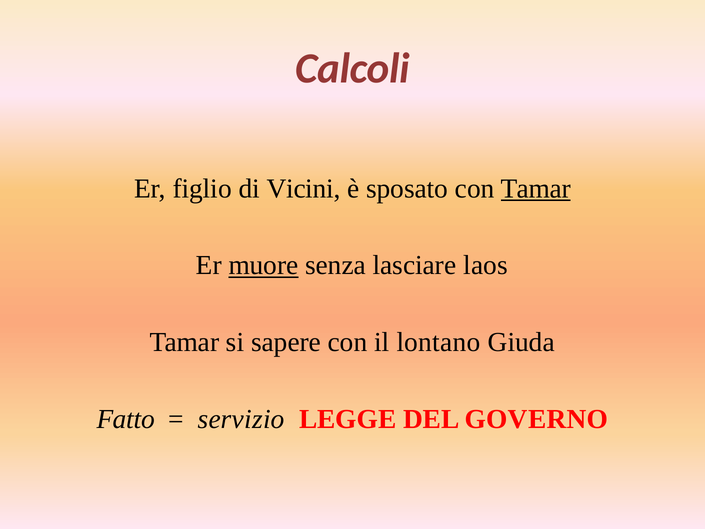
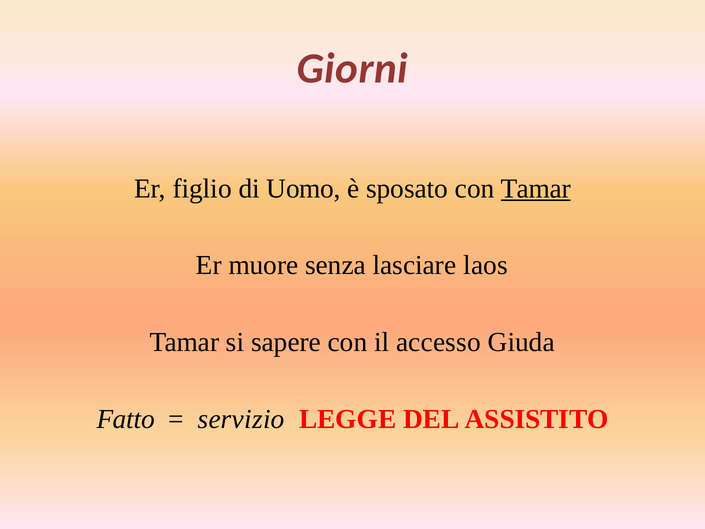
Calcoli: Calcoli -> Giorni
Vicini: Vicini -> Uomo
muore underline: present -> none
lontano: lontano -> accesso
GOVERNO: GOVERNO -> ASSISTITO
